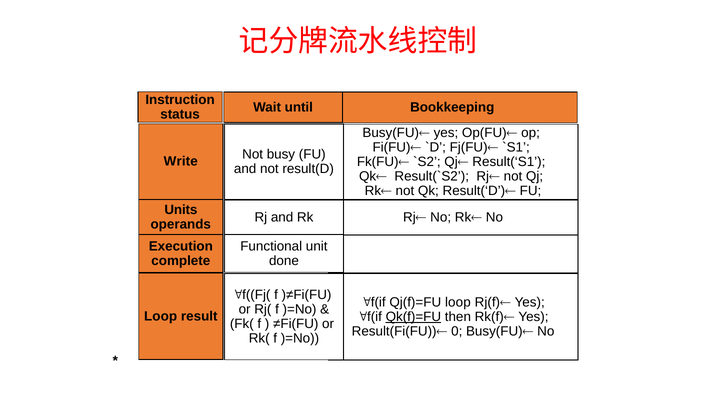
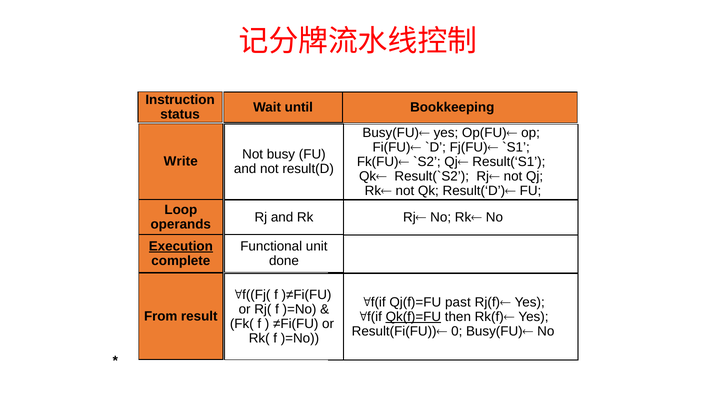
Units: Units -> Loop
Execution underline: none -> present
Qj(f)=FU loop: loop -> past
Loop at (161, 316): Loop -> From
